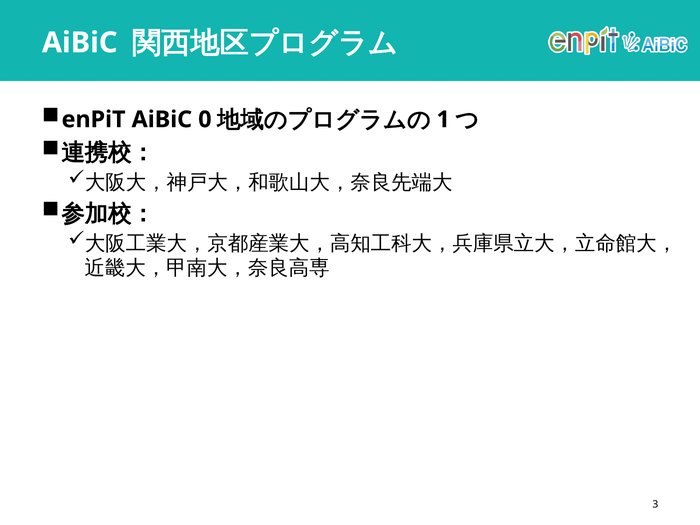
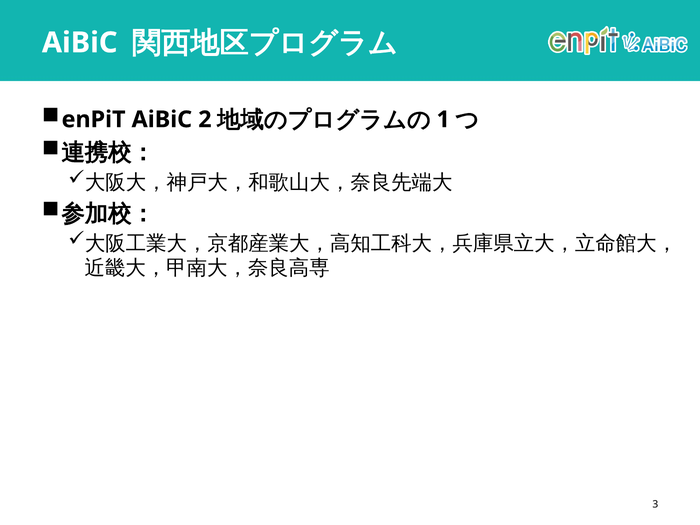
0: 0 -> 2
